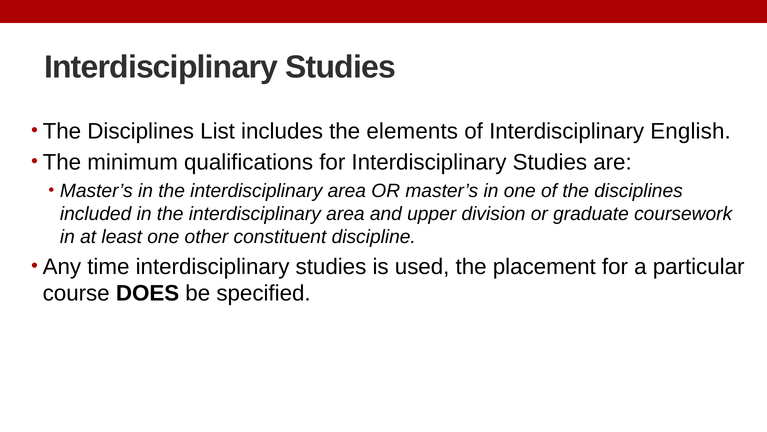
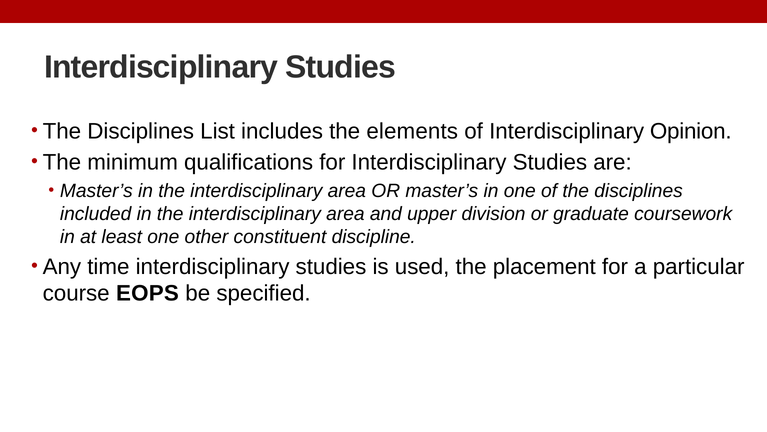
English: English -> Opinion
DOES: DOES -> EOPS
